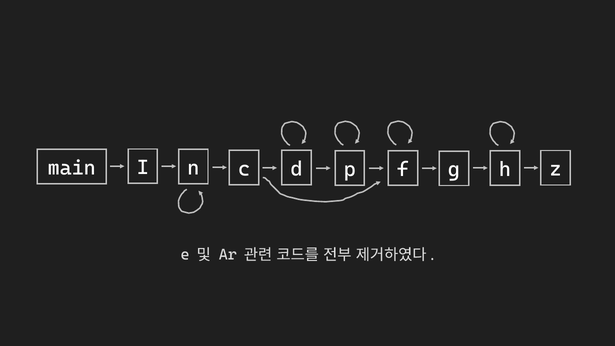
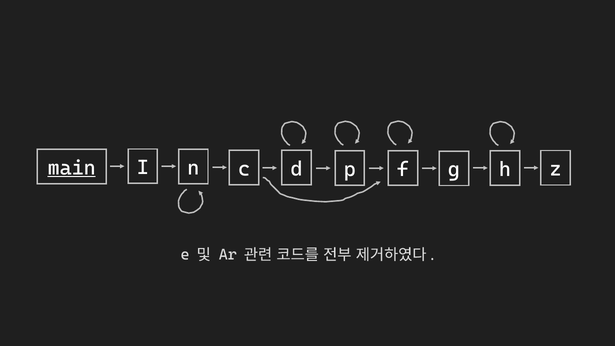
main underline: none -> present
